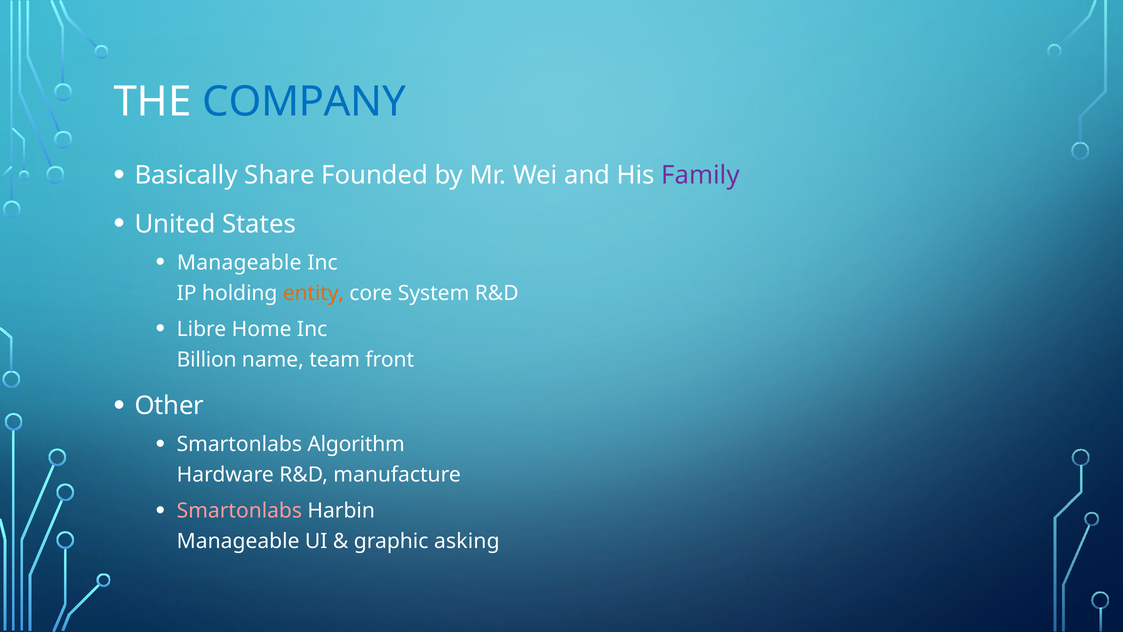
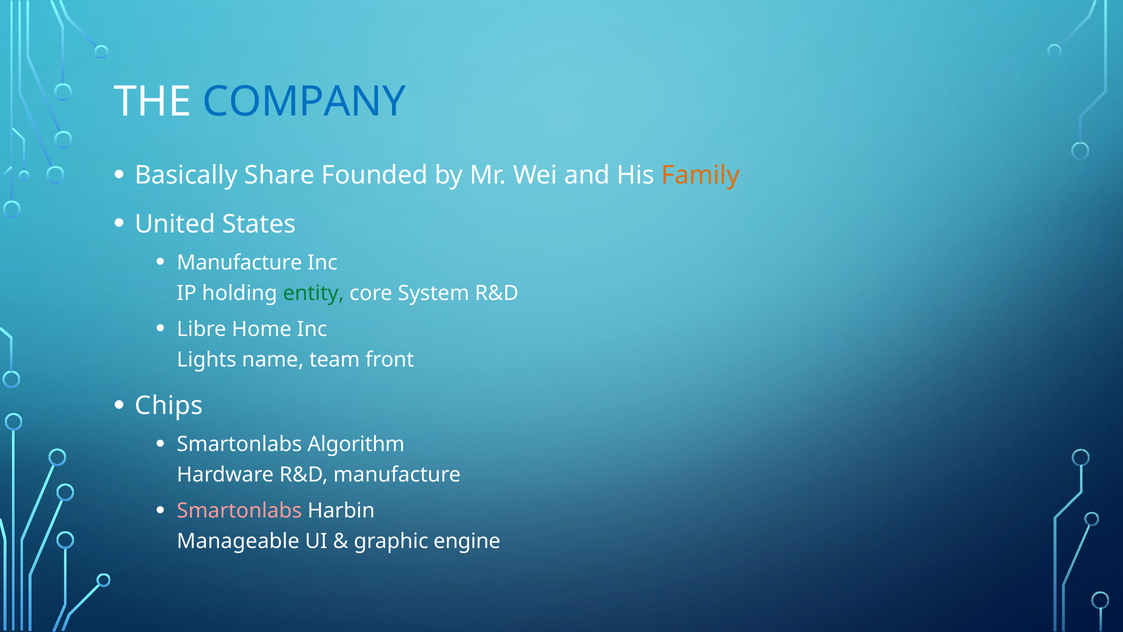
Family colour: purple -> orange
Manageable at (239, 263): Manageable -> Manufacture
entity colour: orange -> green
Billion: Billion -> Lights
Other: Other -> Chips
asking: asking -> engine
